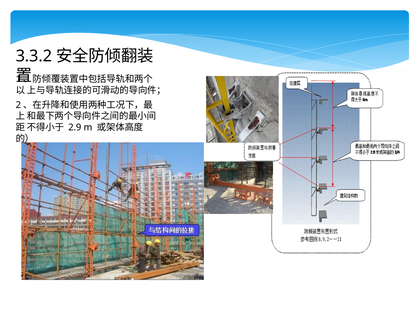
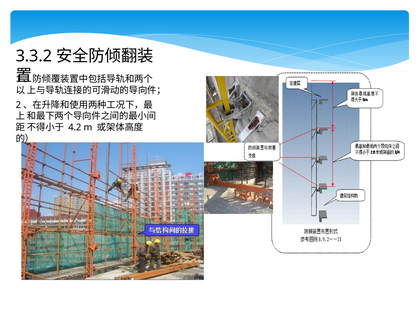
2.9: 2.9 -> 4.2
